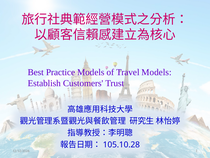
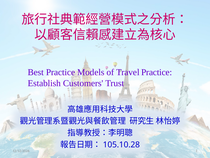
Travel Models: Models -> Practice
